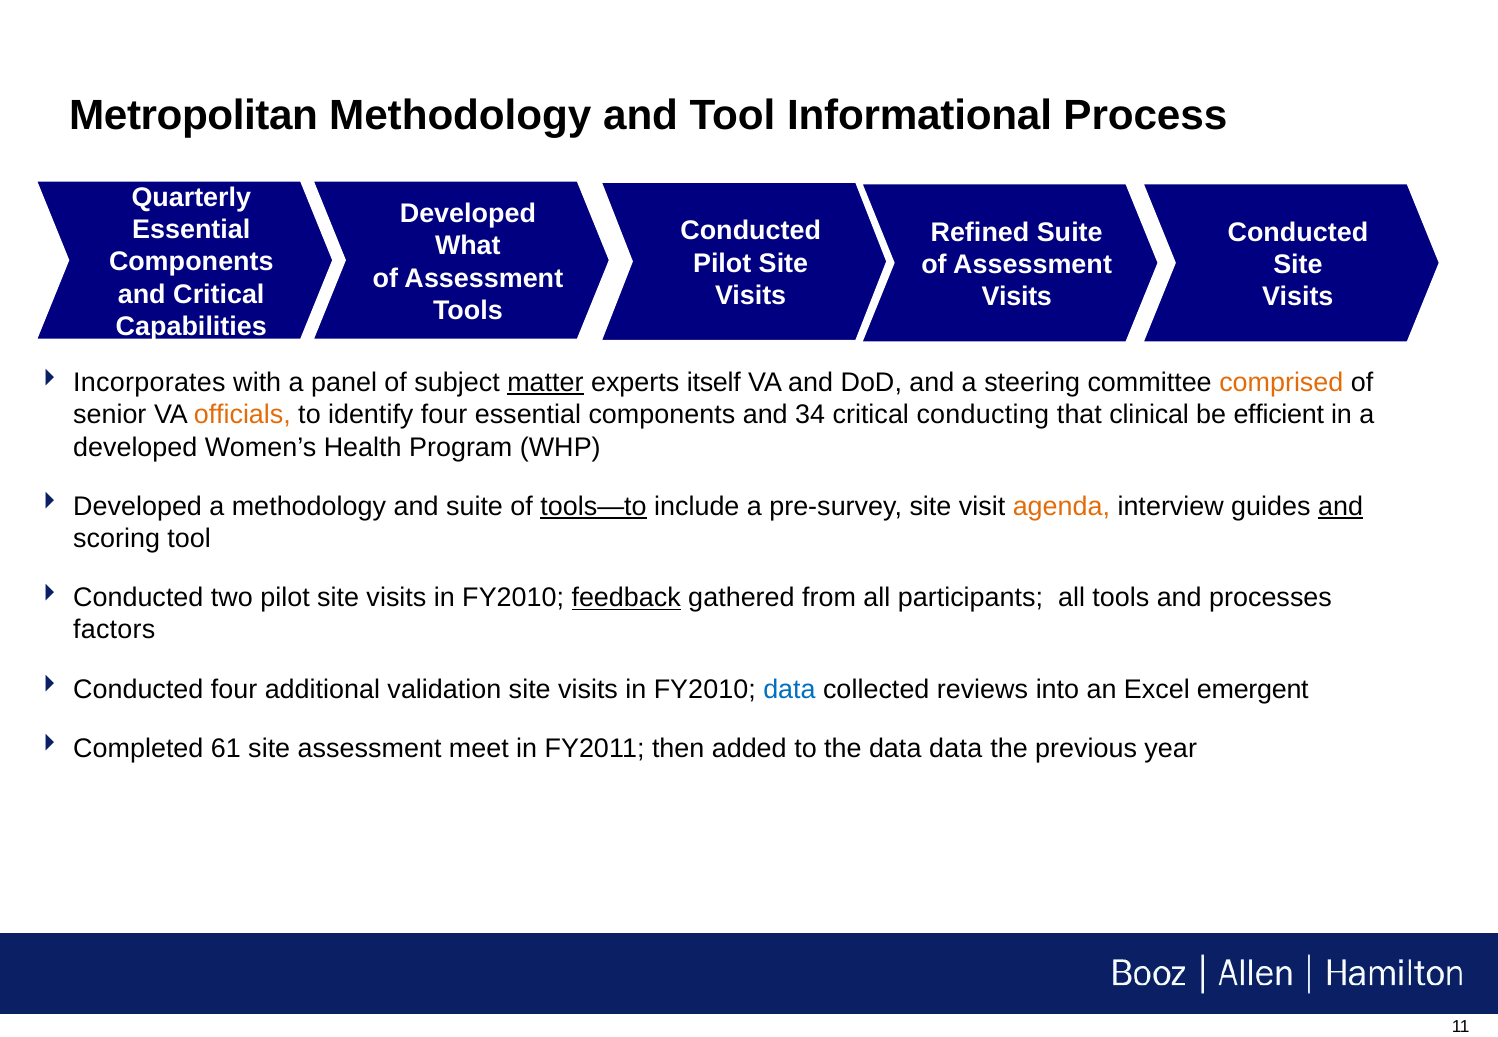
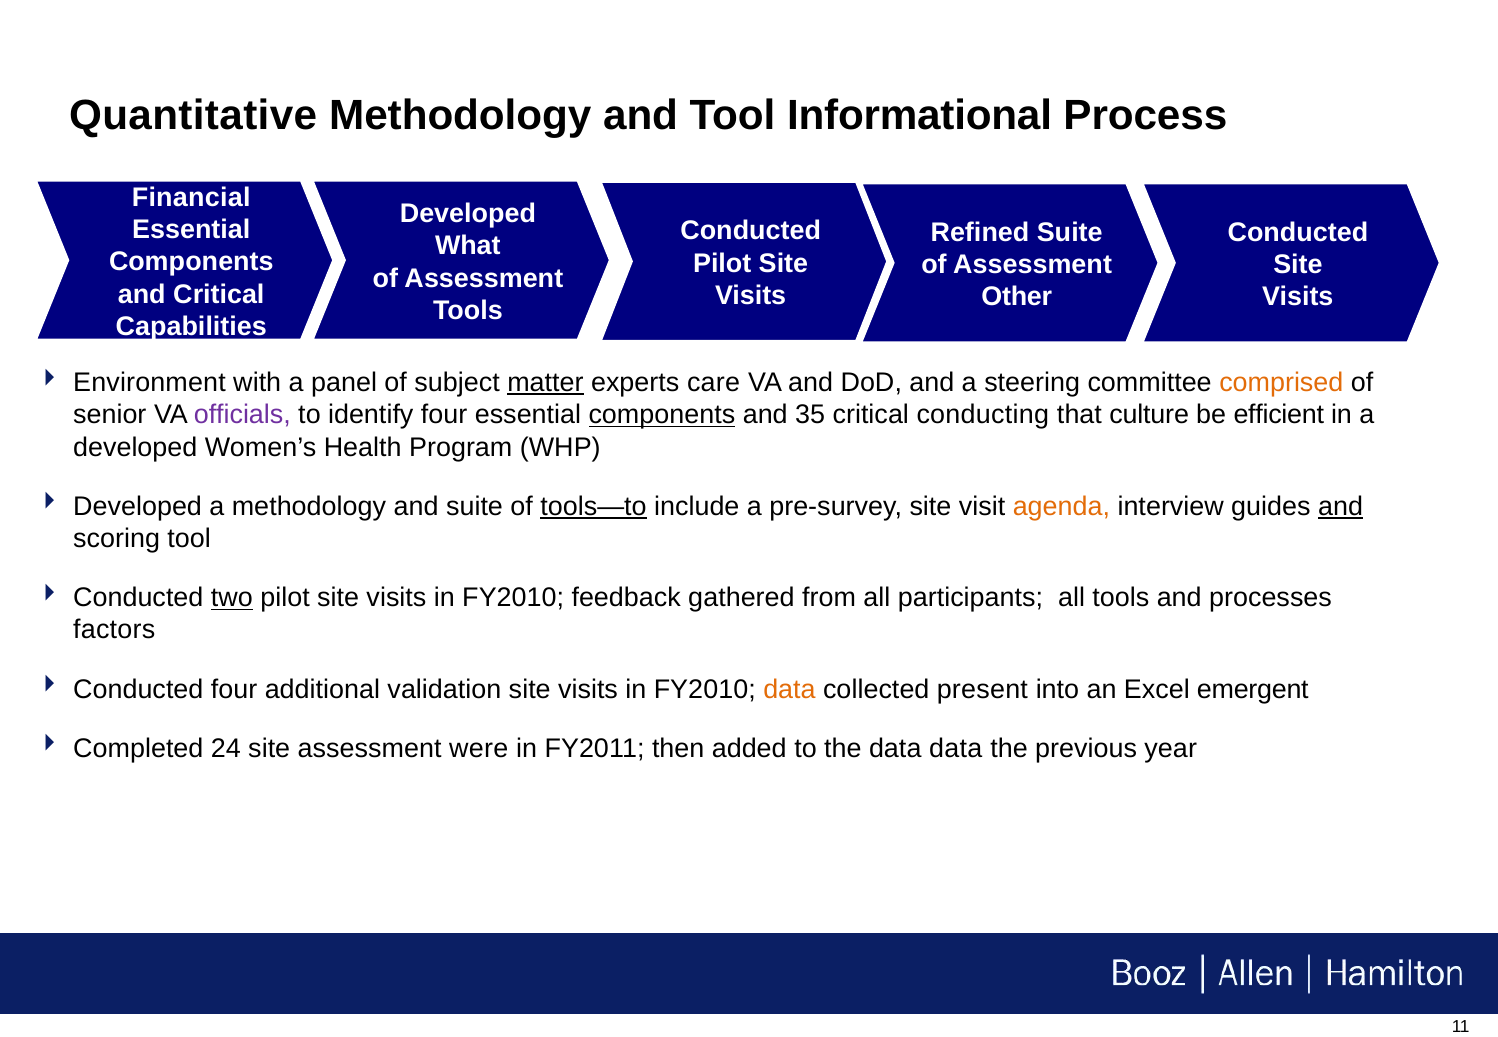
Metropolitan: Metropolitan -> Quantitative
Quarterly: Quarterly -> Financial
Visits at (1017, 297): Visits -> Other
Incorporates: Incorporates -> Environment
itself: itself -> care
officials colour: orange -> purple
components at (662, 415) underline: none -> present
34: 34 -> 35
clinical: clinical -> culture
two underline: none -> present
feedback underline: present -> none
data at (789, 689) colour: blue -> orange
reviews: reviews -> present
61: 61 -> 24
meet: meet -> were
